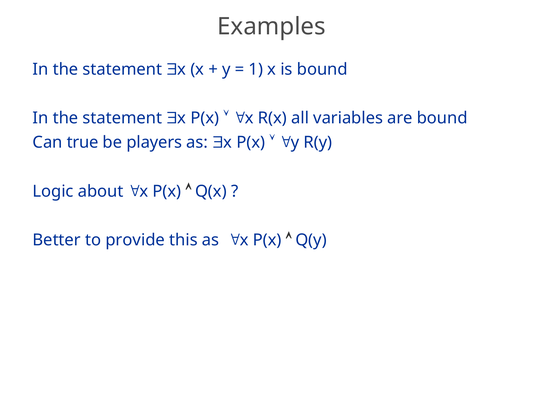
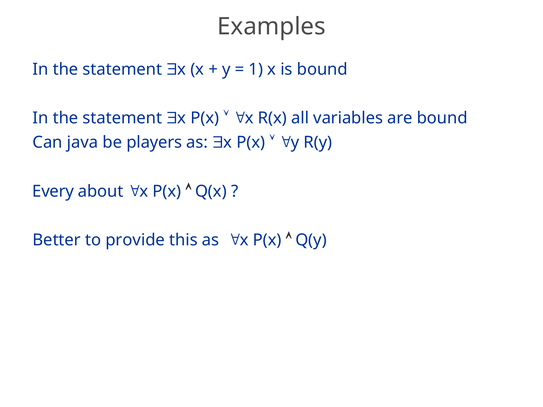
true: true -> java
Logic: Logic -> Every
